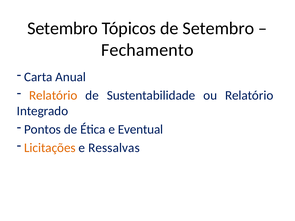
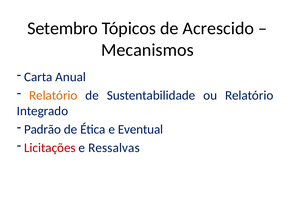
de Setembro: Setembro -> Acrescido
Fechamento: Fechamento -> Mecanismos
Pontos: Pontos -> Padrão
Licitações colour: orange -> red
